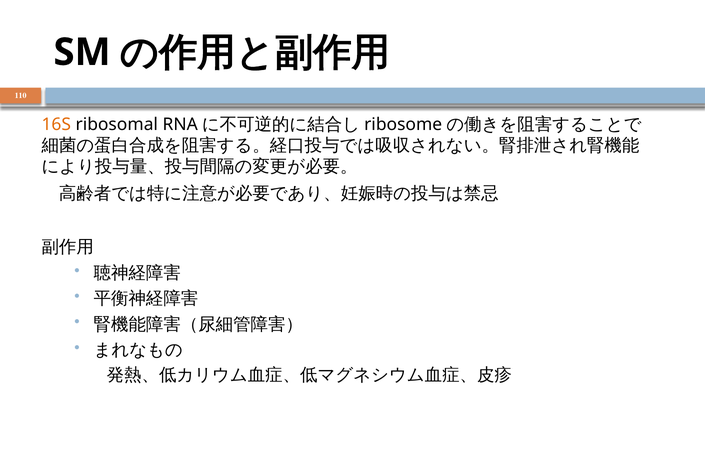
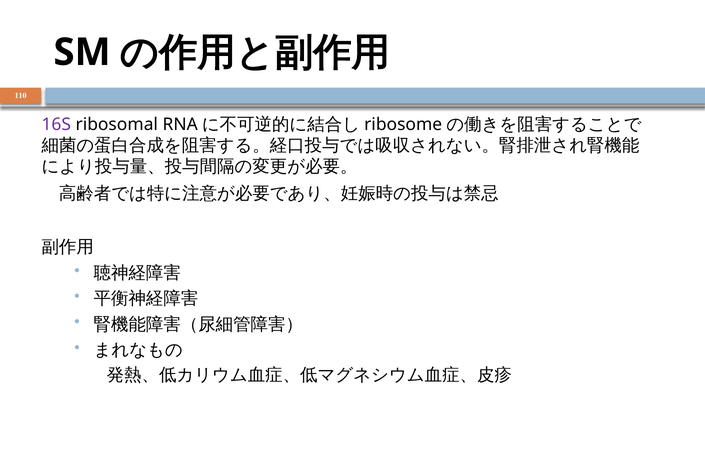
16S colour: orange -> purple
